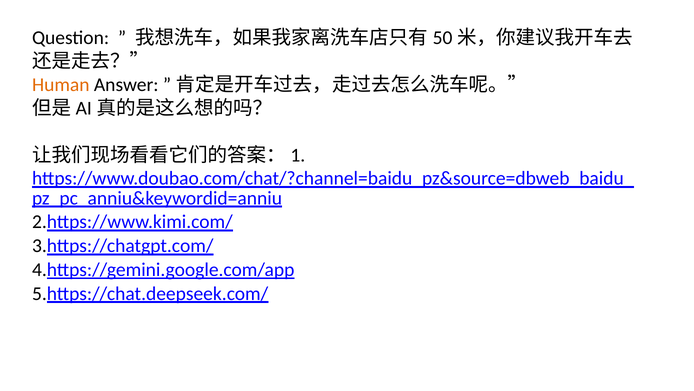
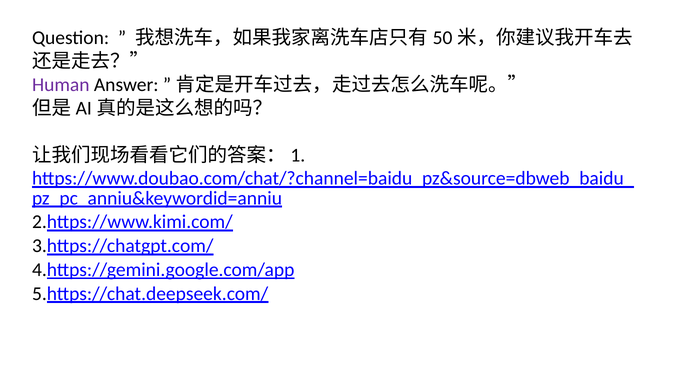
Human colour: orange -> purple
